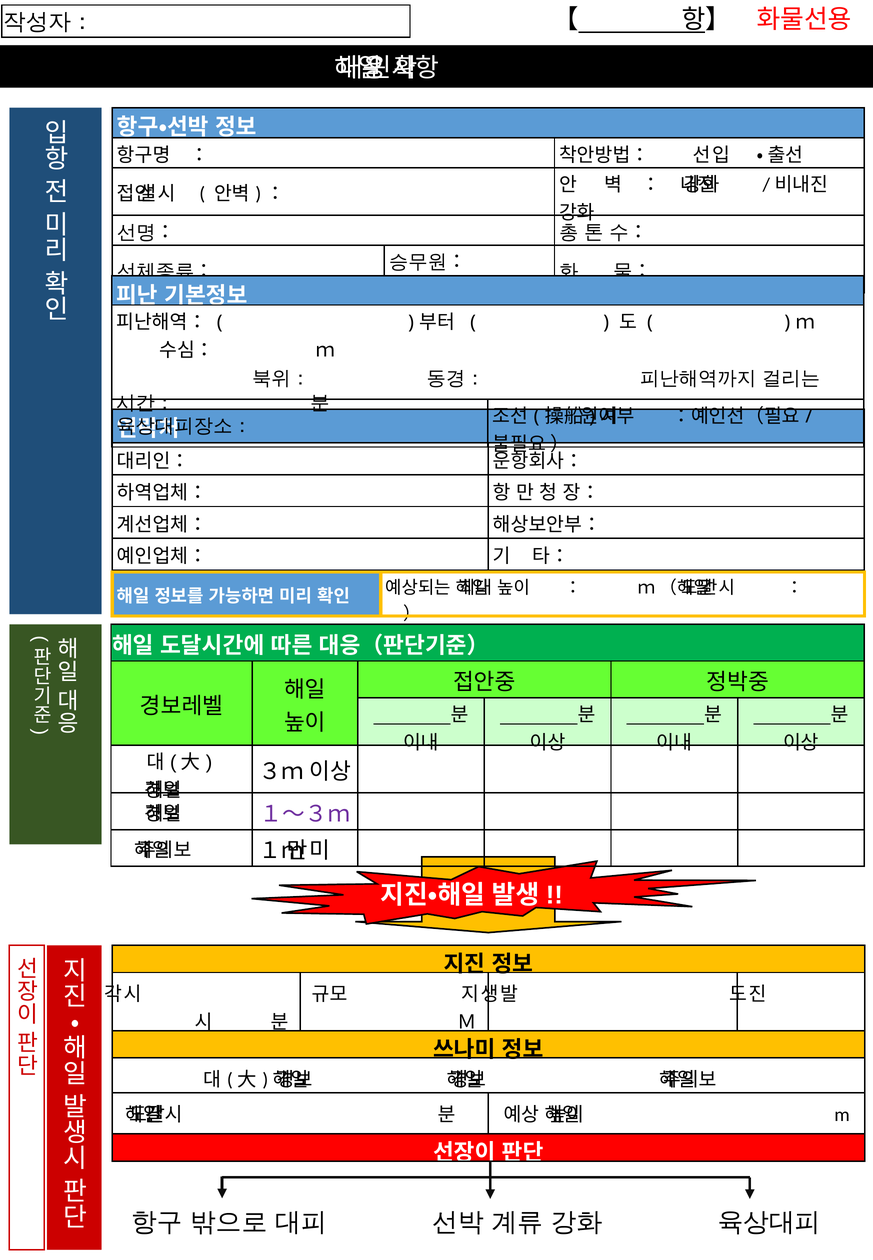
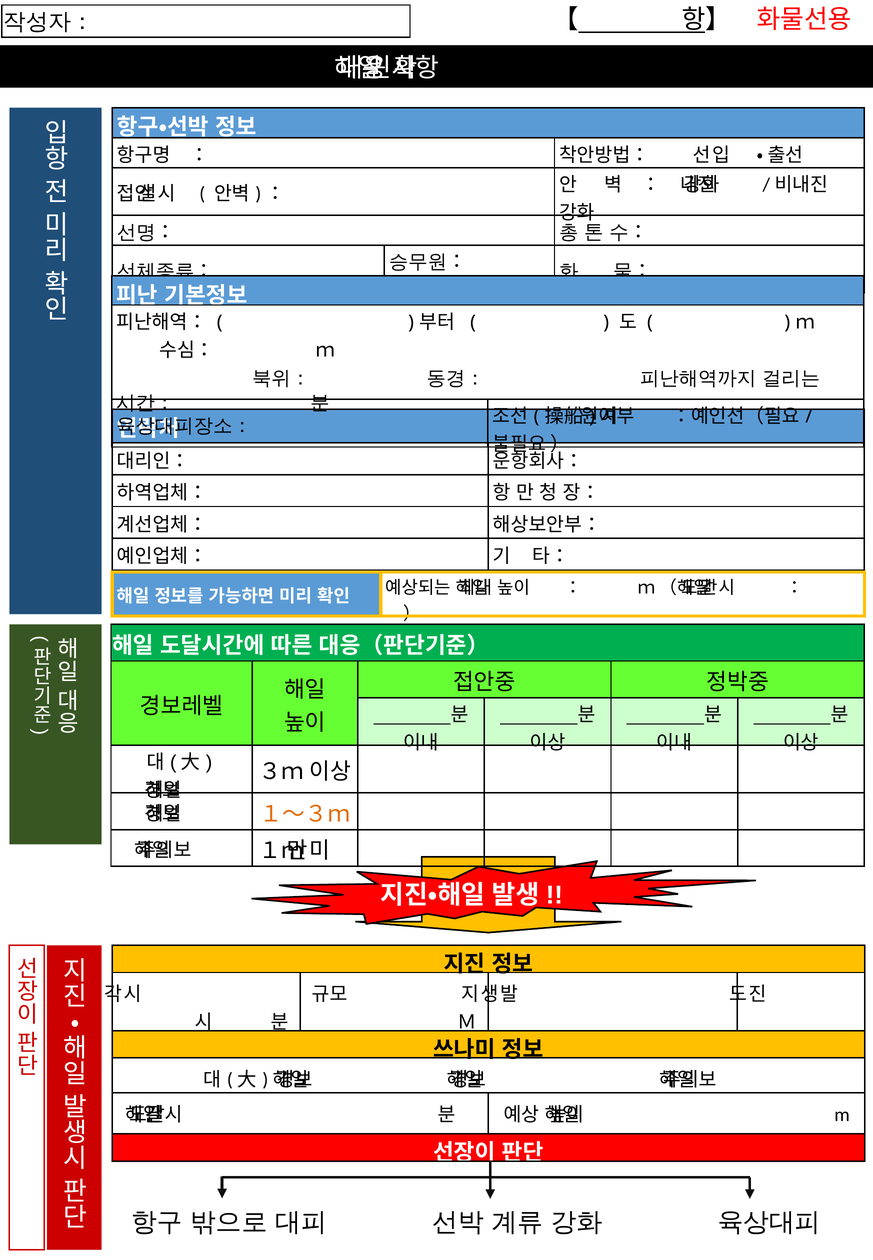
１～３ｍ colour: purple -> orange
